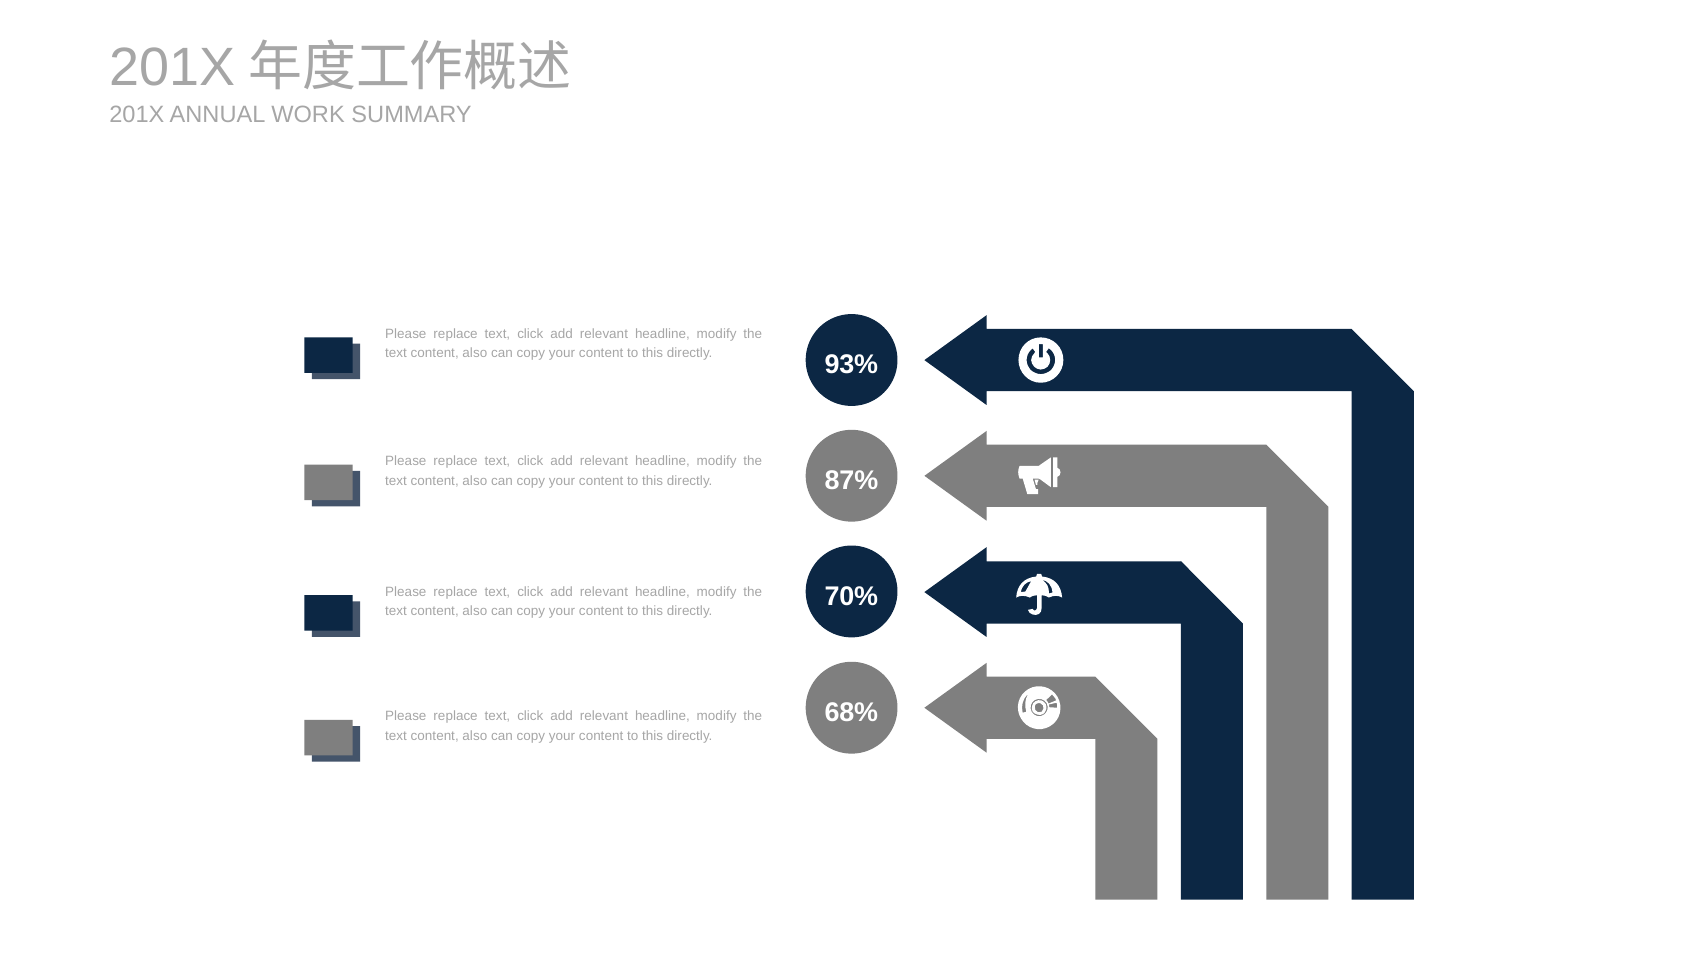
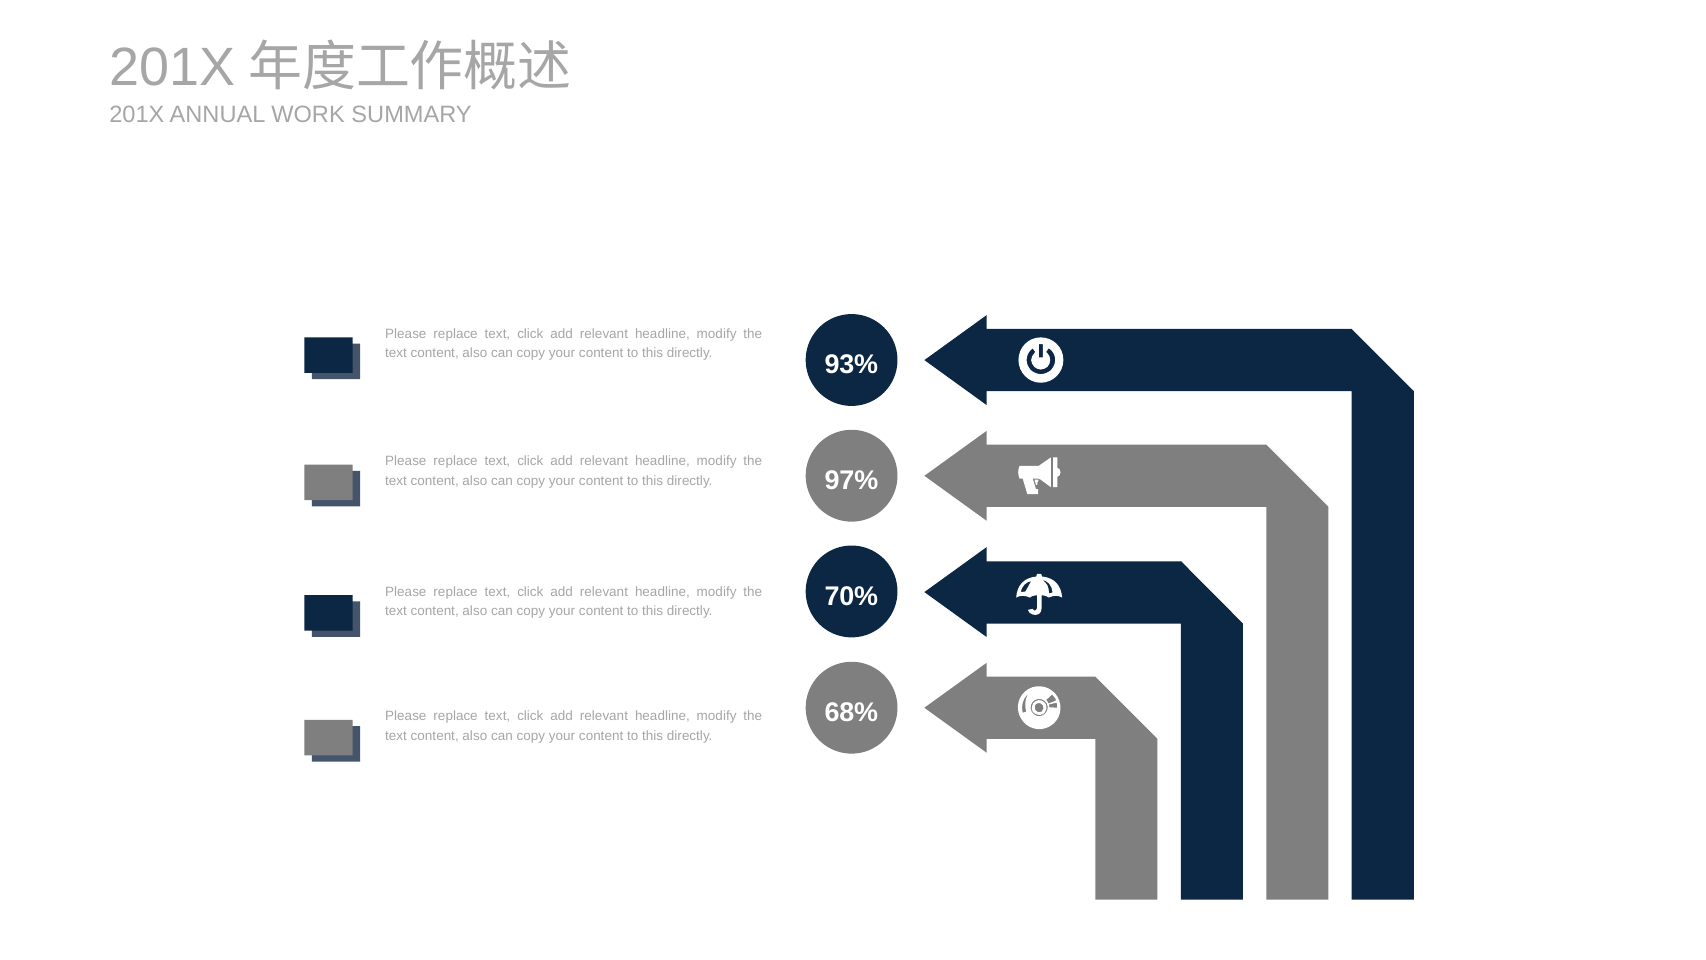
87%: 87% -> 97%
